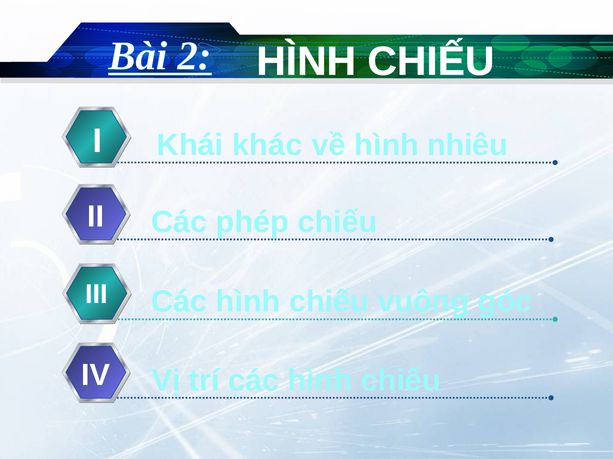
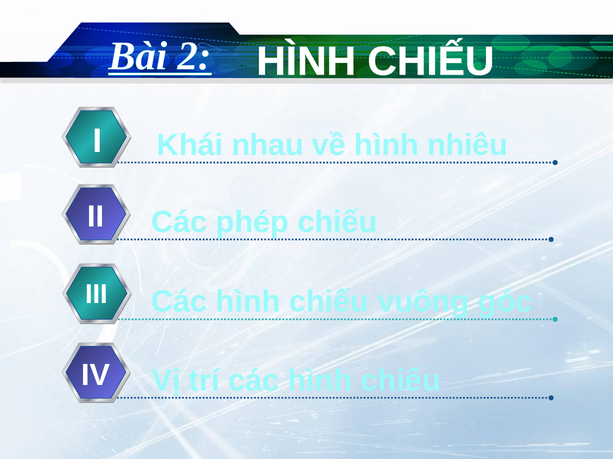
khác: khác -> nhau
